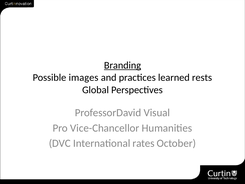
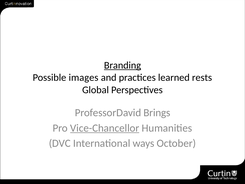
Visual: Visual -> Brings
Vice-Chancellor underline: none -> present
rates: rates -> ways
